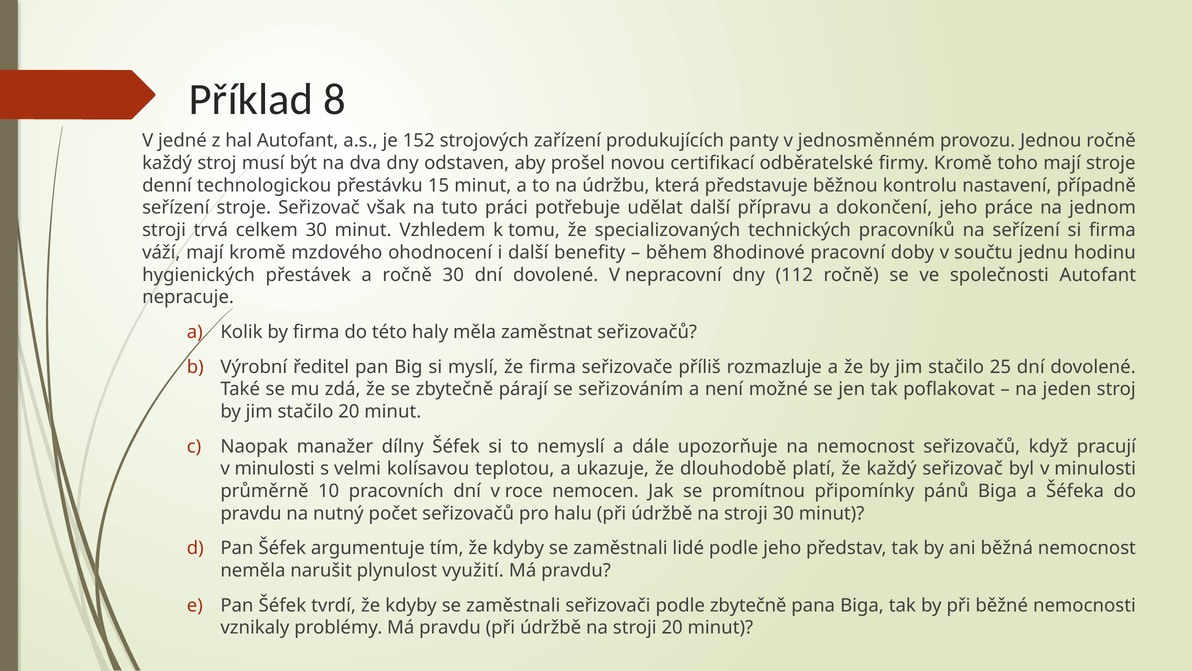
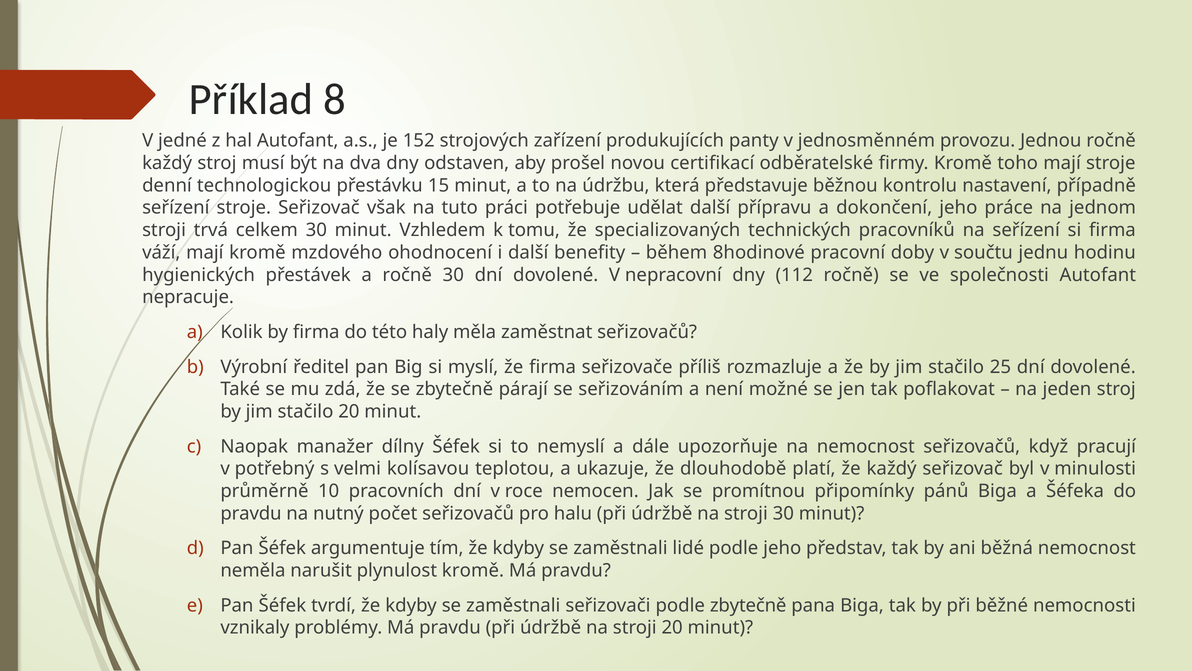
minulosti at (275, 468): minulosti -> potřebný
plynulost využití: využití -> kromě
